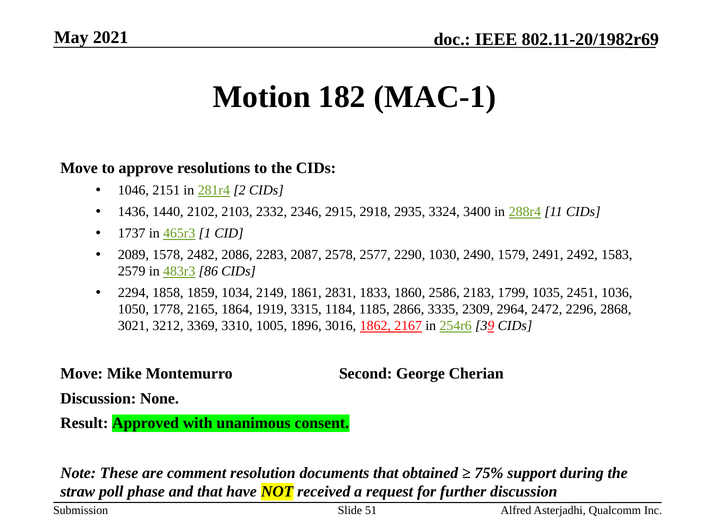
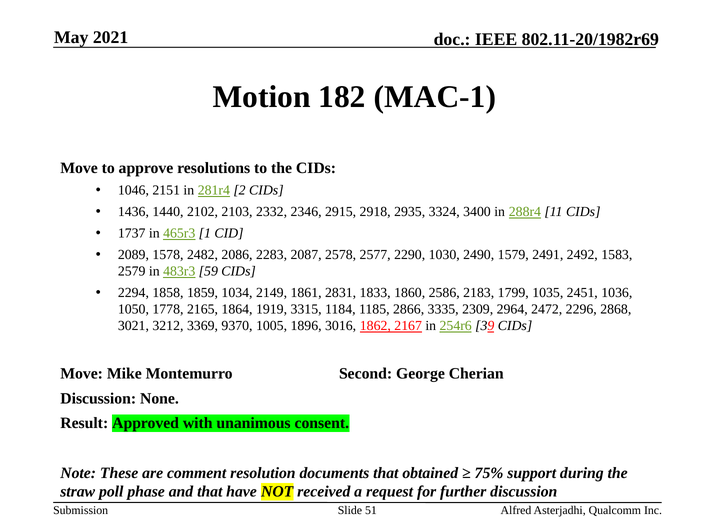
86: 86 -> 59
3310: 3310 -> 9370
